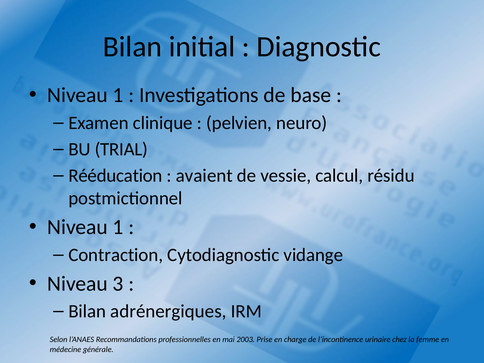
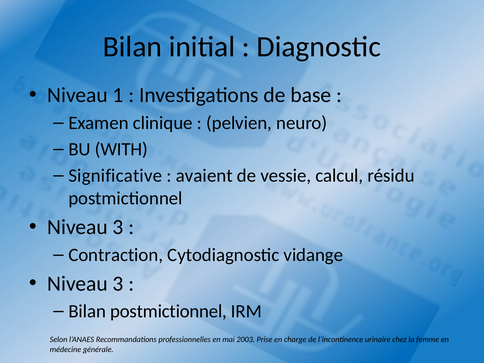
TRIAL: TRIAL -> WITH
Rééducation: Rééducation -> Significative
1 at (118, 227): 1 -> 3
Bilan adrénergiques: adrénergiques -> postmictionnel
